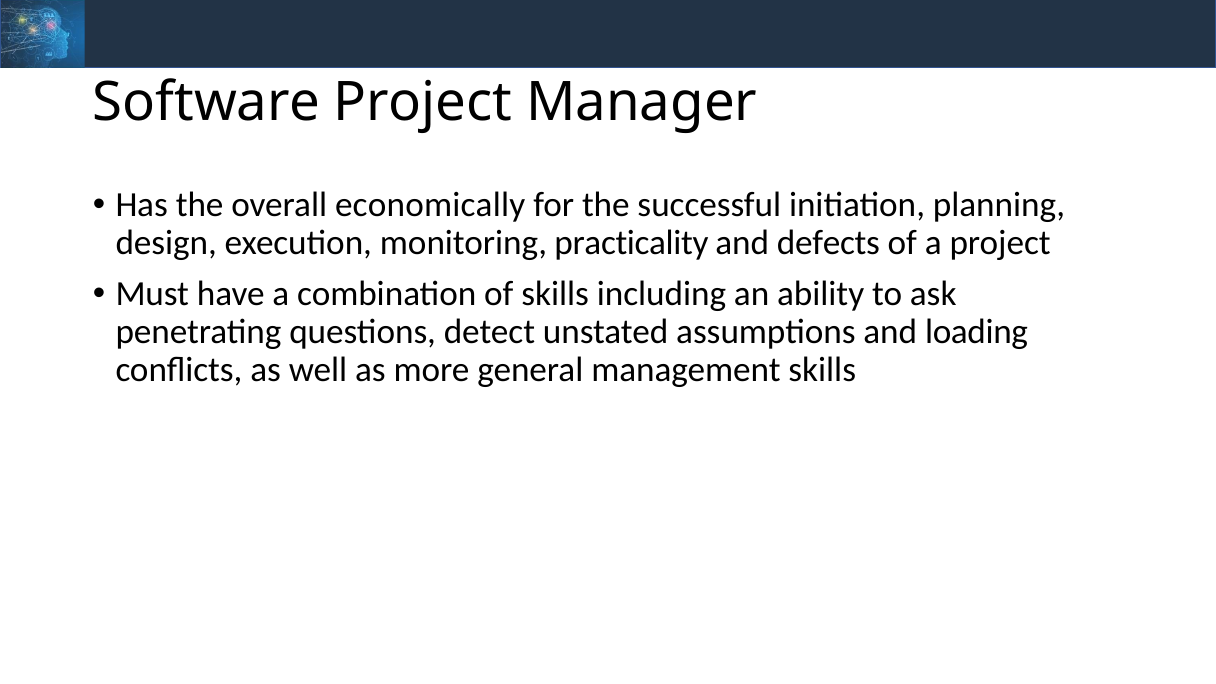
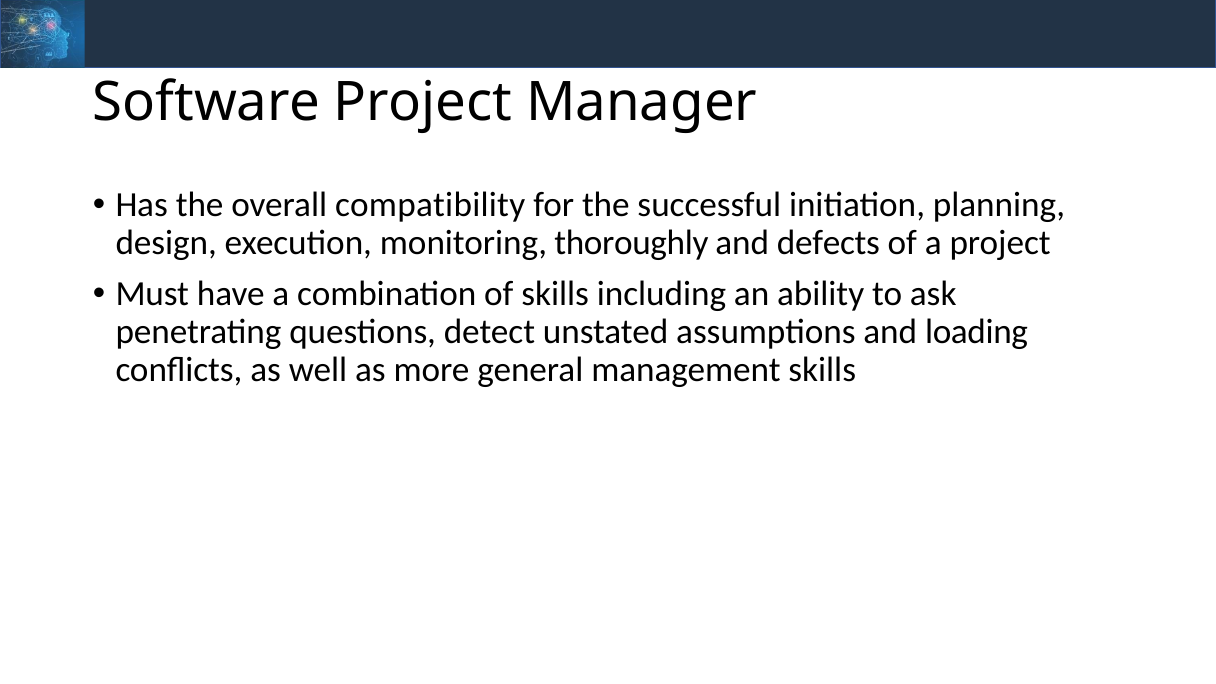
economically: economically -> compatibility
practicality: practicality -> thoroughly
